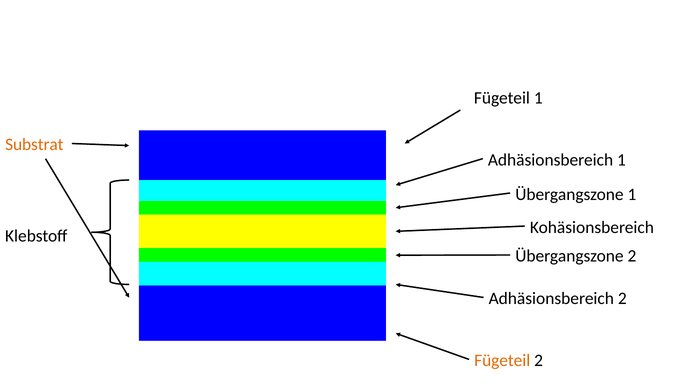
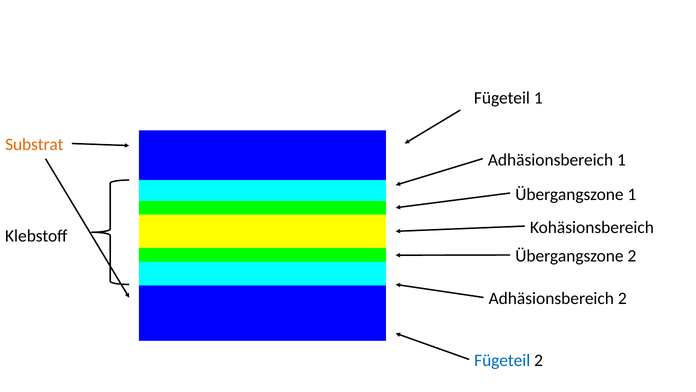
Fügeteil at (502, 360) colour: orange -> blue
